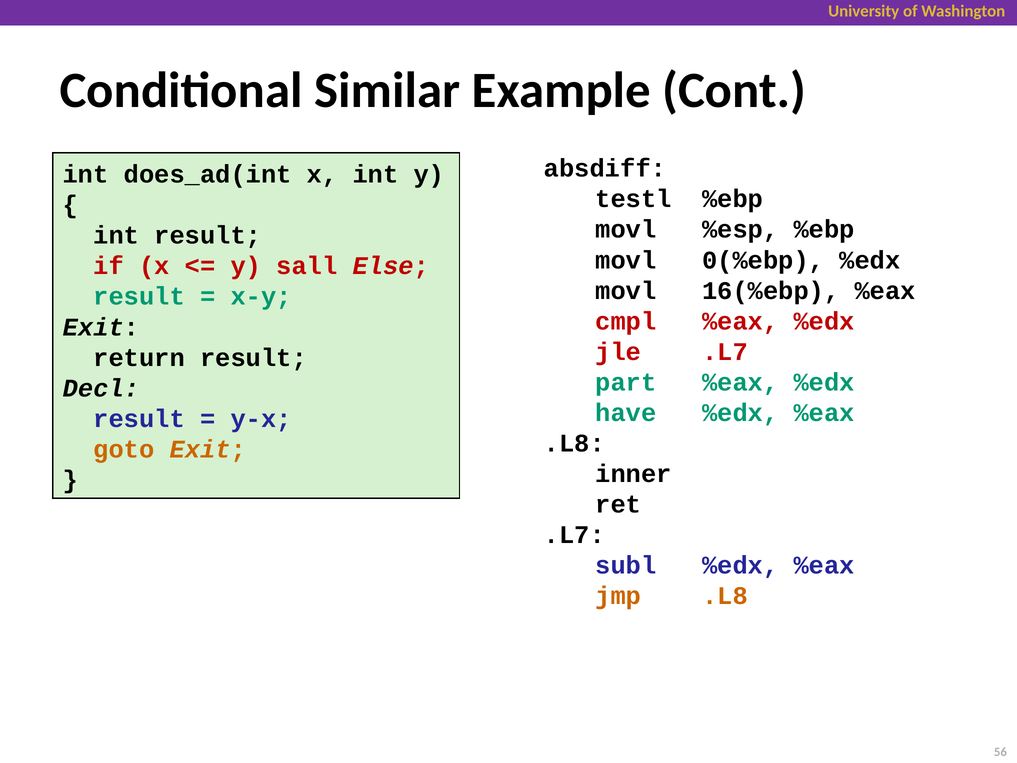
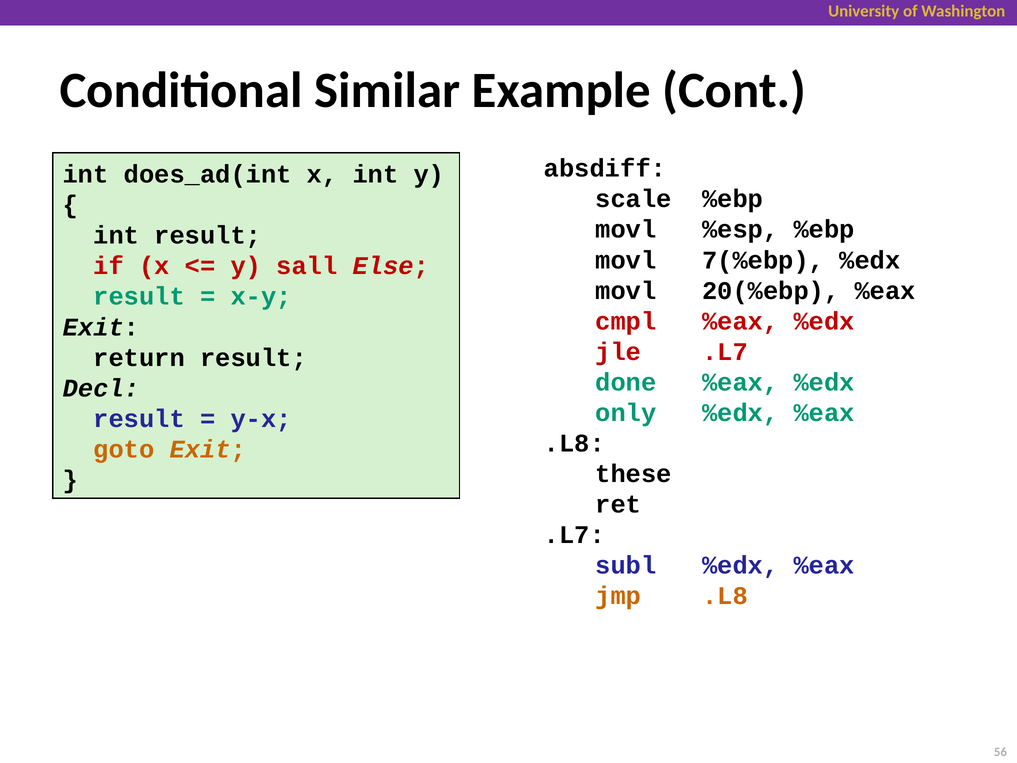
testl: testl -> scale
0(%ebp: 0(%ebp -> 7(%ebp
16(%ebp: 16(%ebp -> 20(%ebp
part: part -> done
have: have -> only
inner: inner -> these
